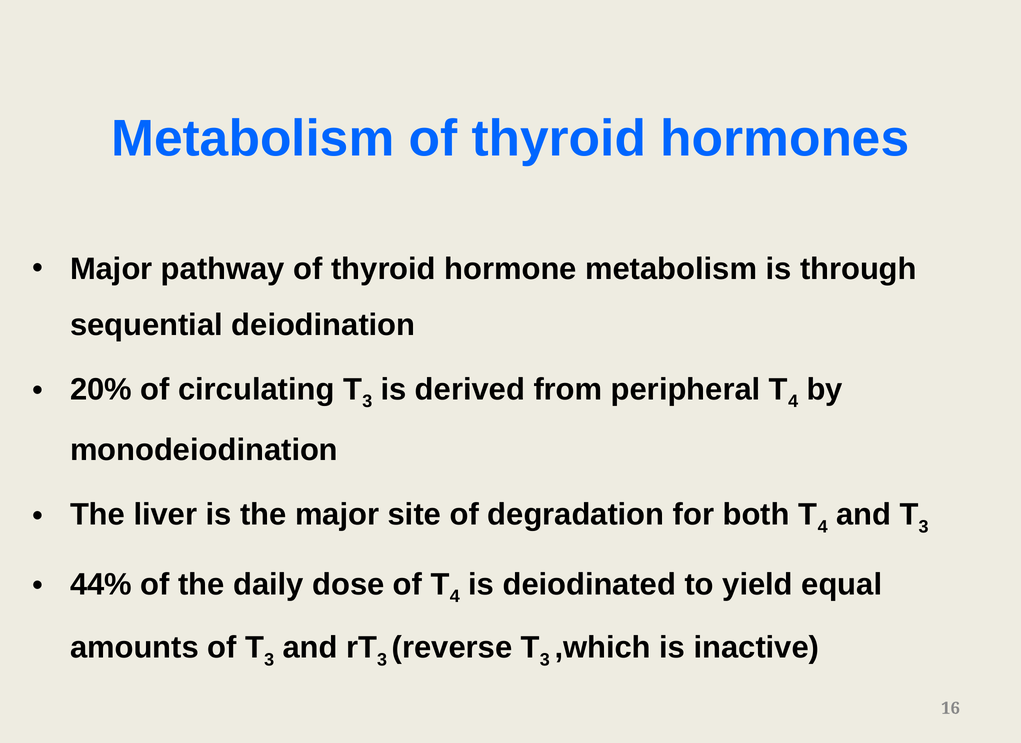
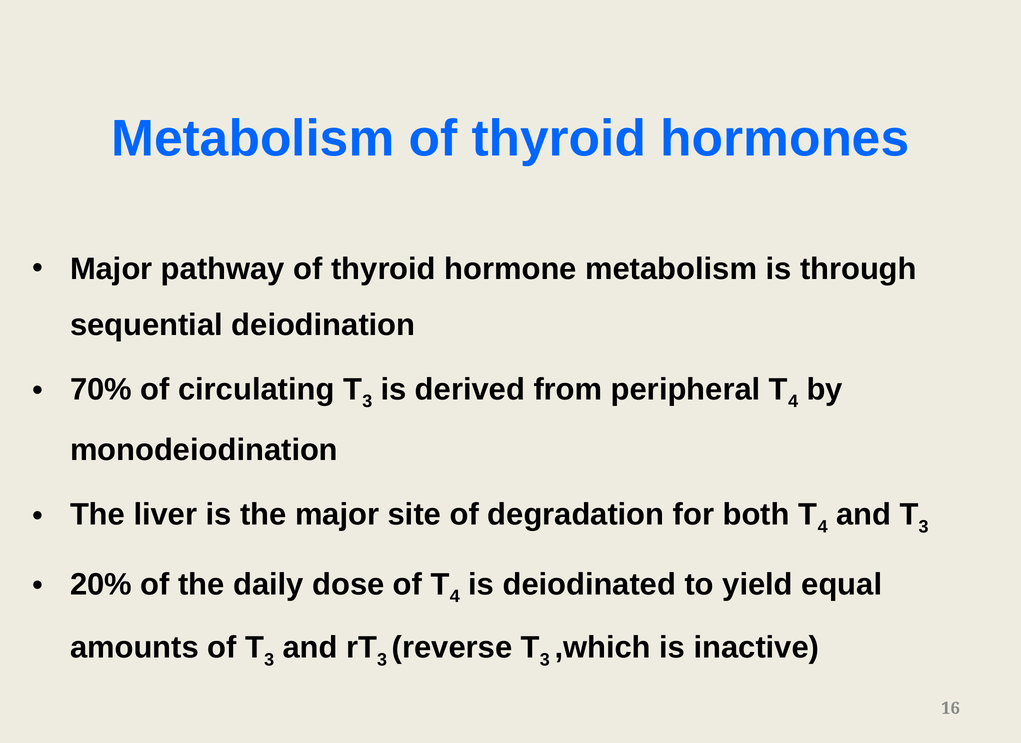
20%: 20% -> 70%
44%: 44% -> 20%
